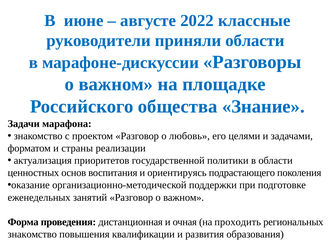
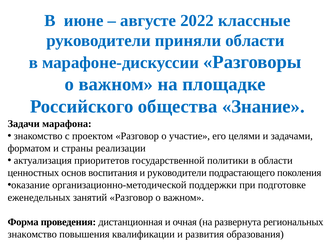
любовь: любовь -> участие
и ориентируясь: ориентируясь -> руководители
проходить: проходить -> развернута
